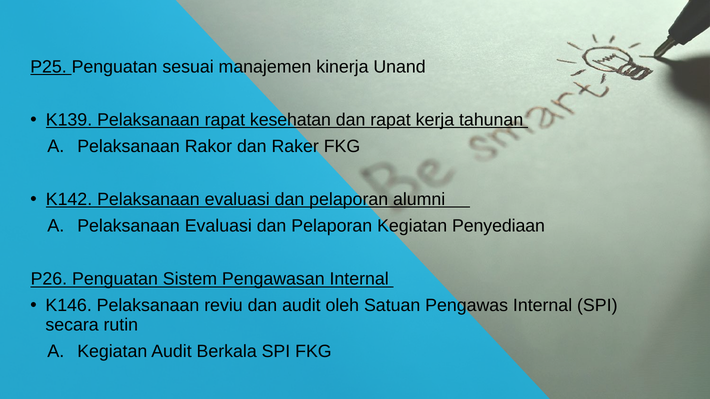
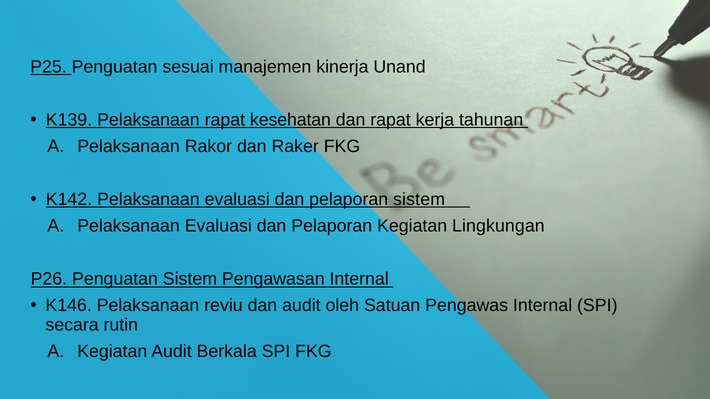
pelaporan alumni: alumni -> sistem
Penyediaan: Penyediaan -> Lingkungan
